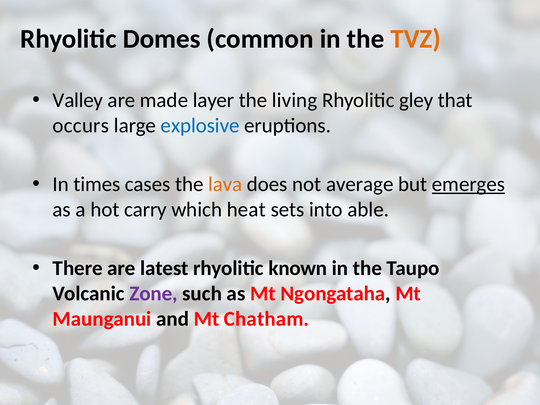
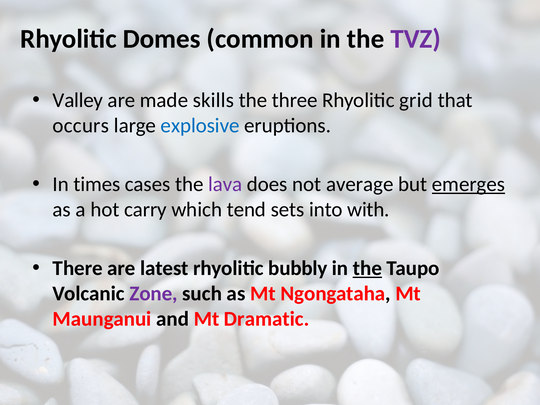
TVZ colour: orange -> purple
layer: layer -> skills
living: living -> three
gley: gley -> grid
lava colour: orange -> purple
heat: heat -> tend
able: able -> with
known: known -> bubbly
the at (367, 268) underline: none -> present
Chatham: Chatham -> Dramatic
